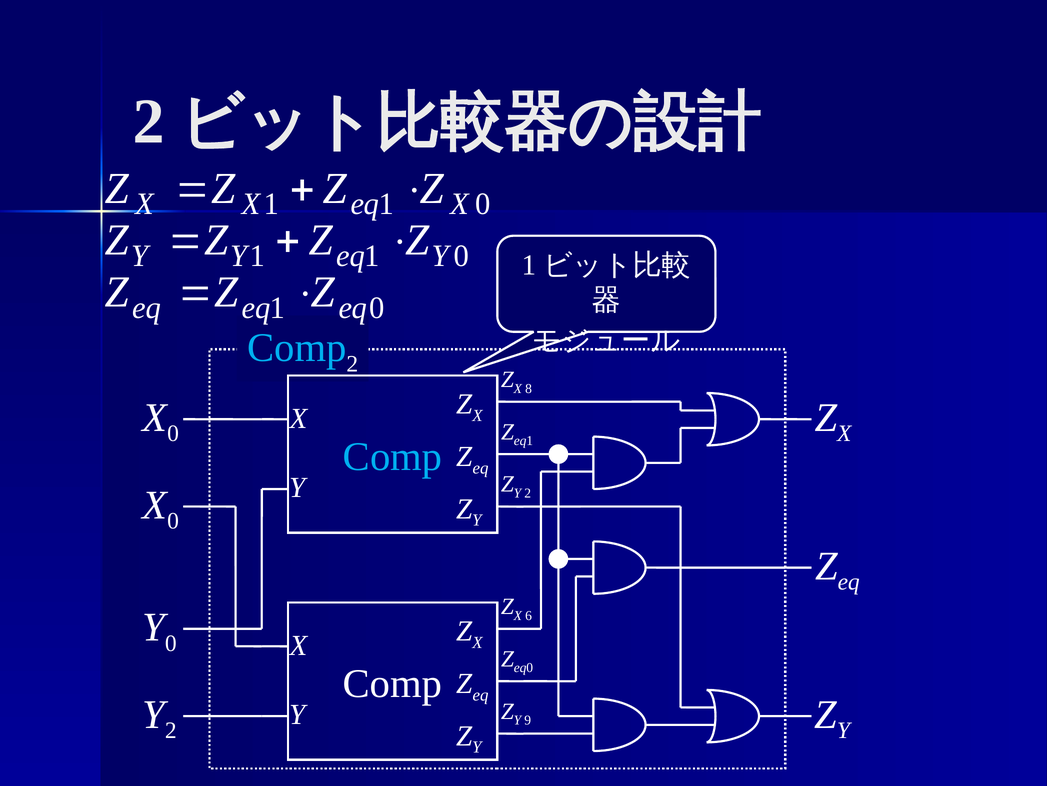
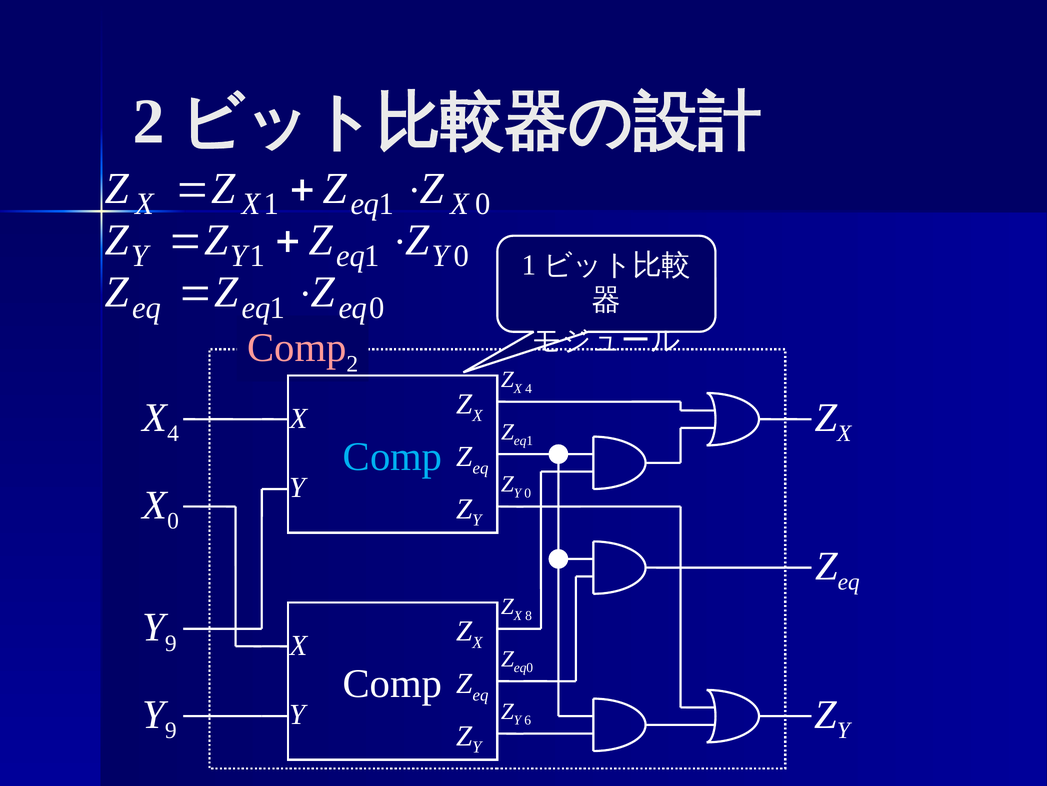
Comp at (297, 348) colour: light blue -> pink
8 at (529, 388): 8 -> 4
0 at (173, 433): 0 -> 4
2 at (528, 493): 2 -> 0
6: 6 -> 8
0 at (171, 643): 0 -> 9
2 at (171, 730): 2 -> 9
9: 9 -> 6
